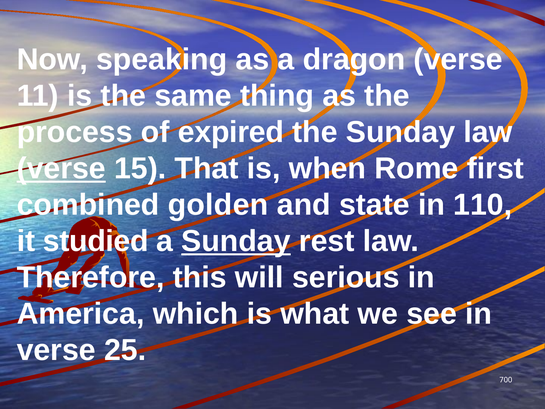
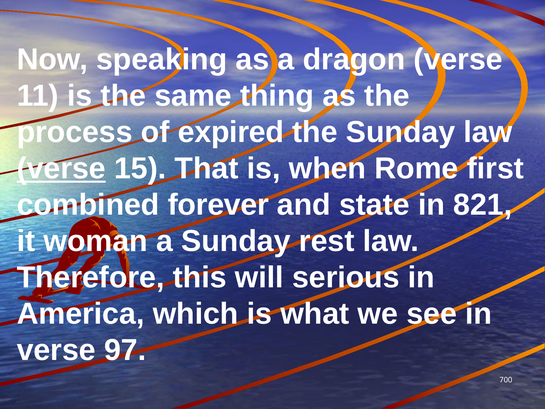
golden: golden -> forever
110: 110 -> 821
studied: studied -> woman
Sunday at (236, 241) underline: present -> none
25: 25 -> 97
